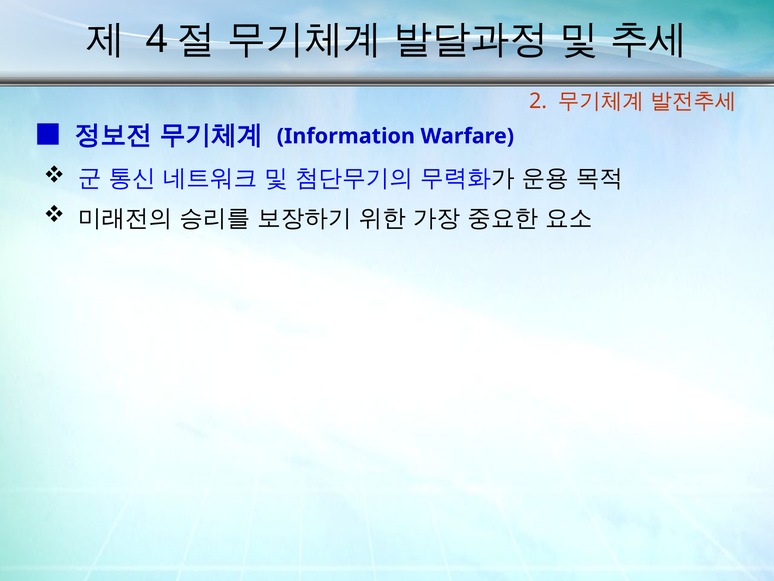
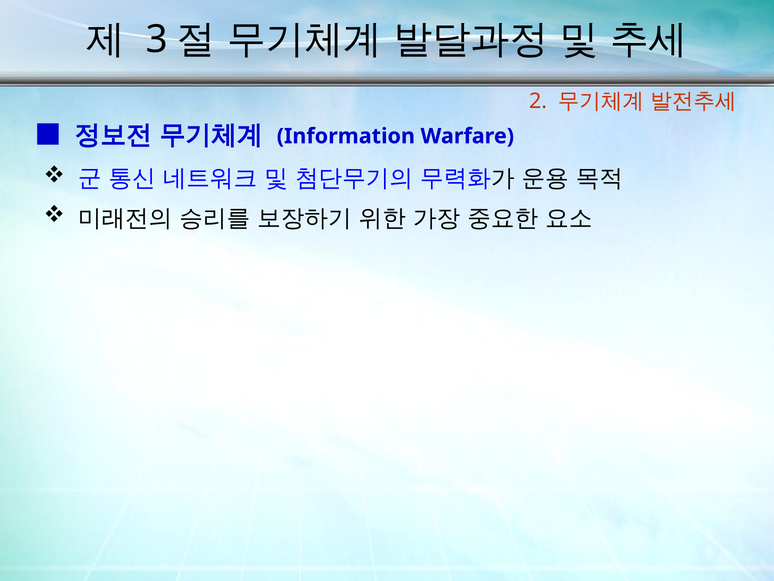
4: 4 -> 3
